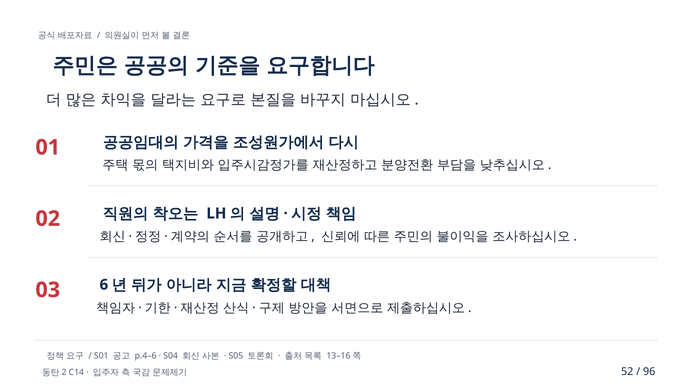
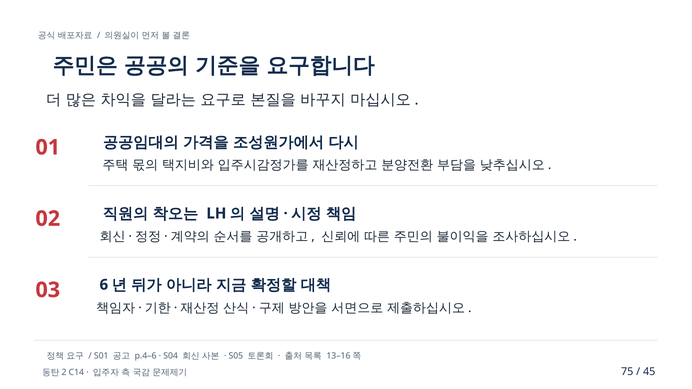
52: 52 -> 75
96: 96 -> 45
